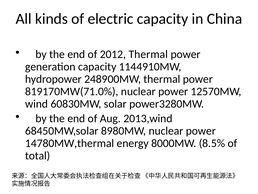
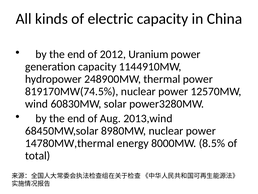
2012 Thermal: Thermal -> Uranium
819170MW(71.0%: 819170MW(71.0% -> 819170MW(74.5%
